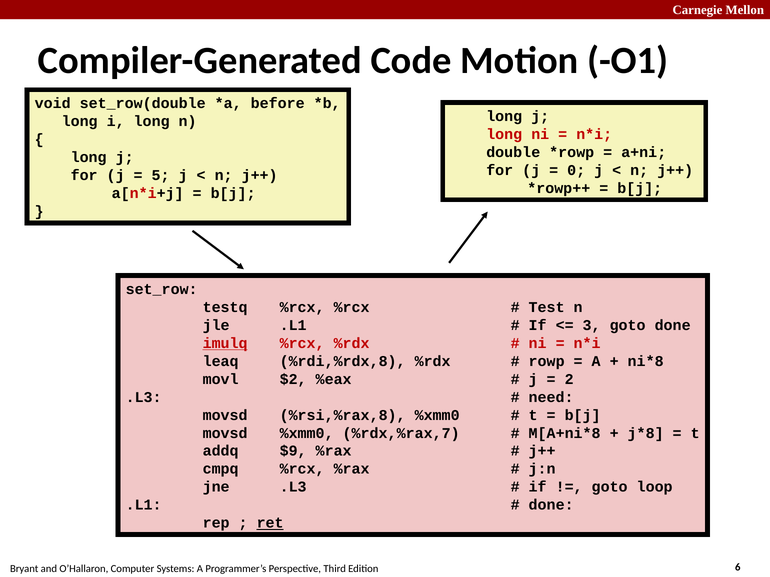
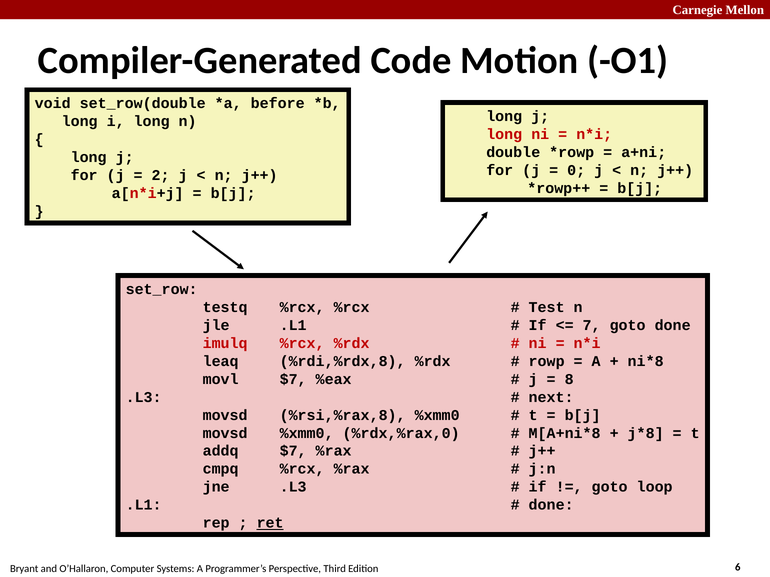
5: 5 -> 2
3: 3 -> 7
imulq underline: present -> none
movl $2: $2 -> $7
2: 2 -> 8
need: need -> next
%rdx,%rax,7: %rdx,%rax,7 -> %rdx,%rax,0
addq $9: $9 -> $7
